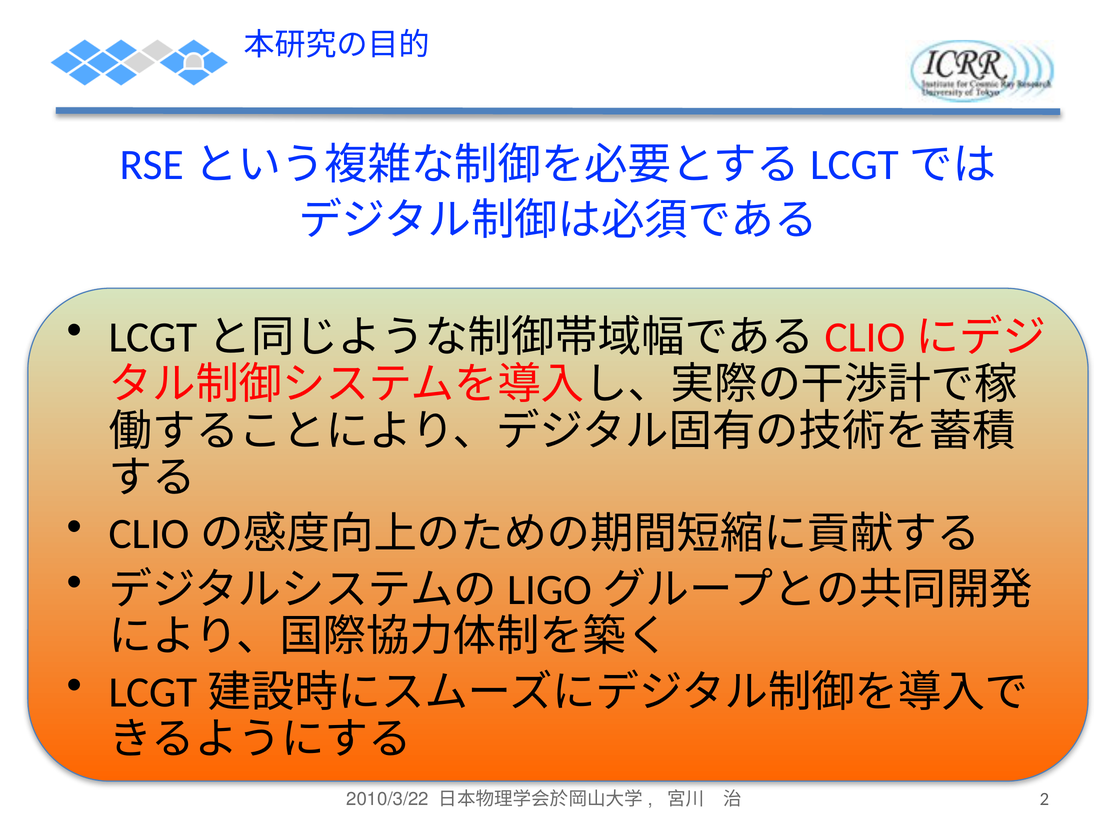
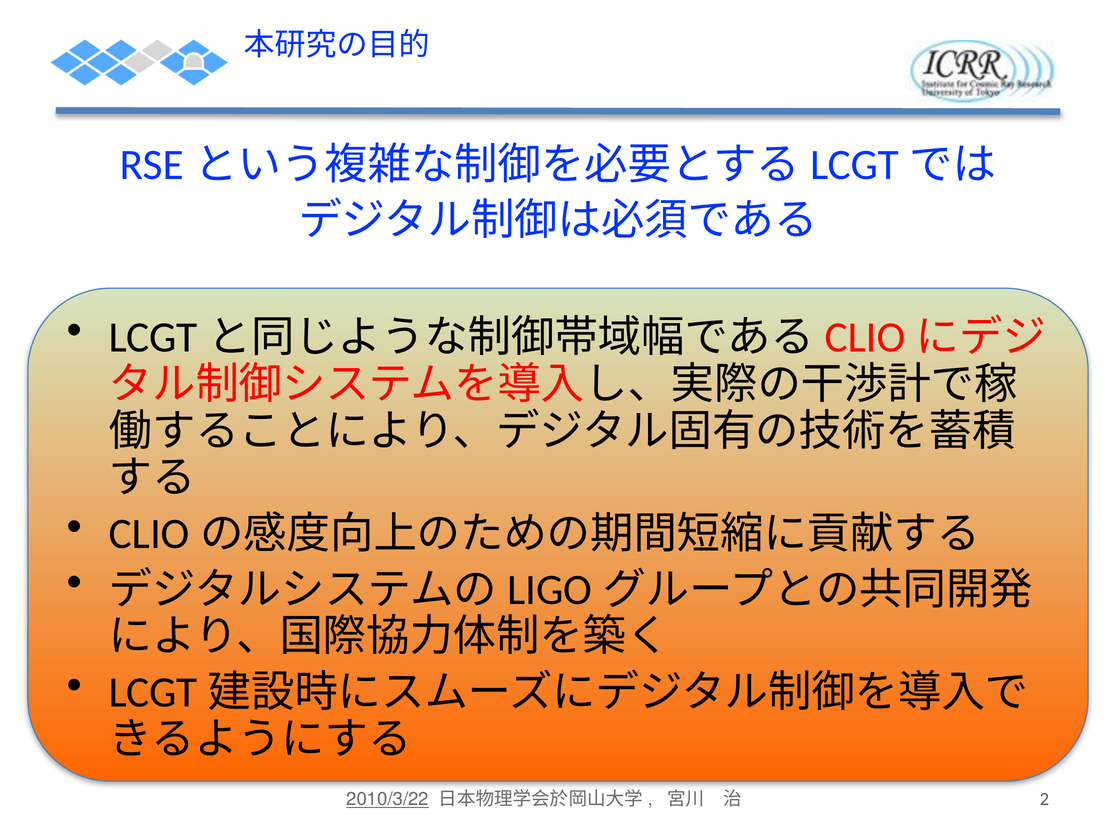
2010/3/22 underline: none -> present
